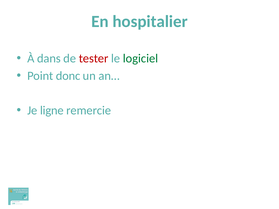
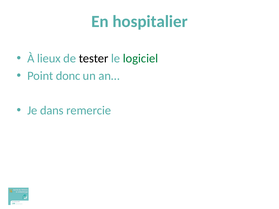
dans: dans -> lieux
tester colour: red -> black
ligne: ligne -> dans
